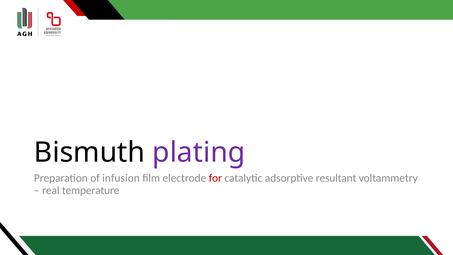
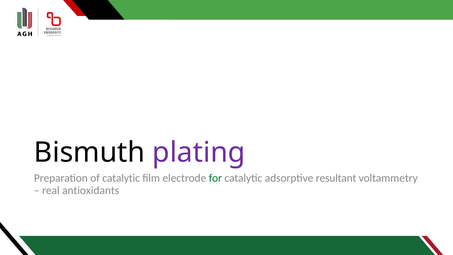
of infusion: infusion -> catalytic
for colour: red -> green
temperature: temperature -> antioxidants
